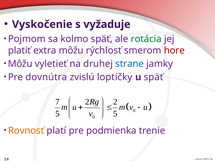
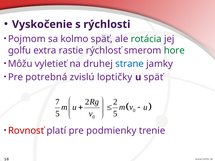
vyžaduje: vyžaduje -> rýchlosti
platiť: platiť -> golfu
extra môžu: môžu -> rastie
hore colour: red -> green
dovnútra: dovnútra -> potrebná
Rovnosť colour: orange -> red
podmienka: podmienka -> podmienky
